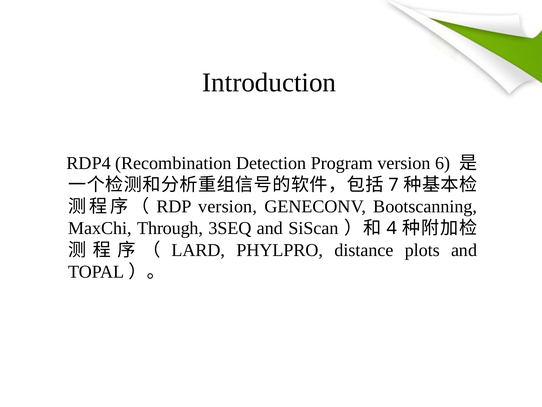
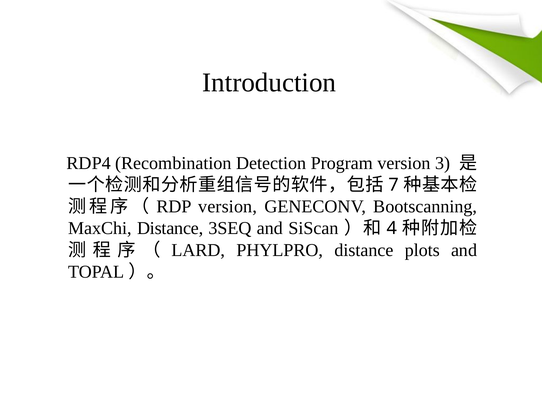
6: 6 -> 3
MaxChi Through: Through -> Distance
